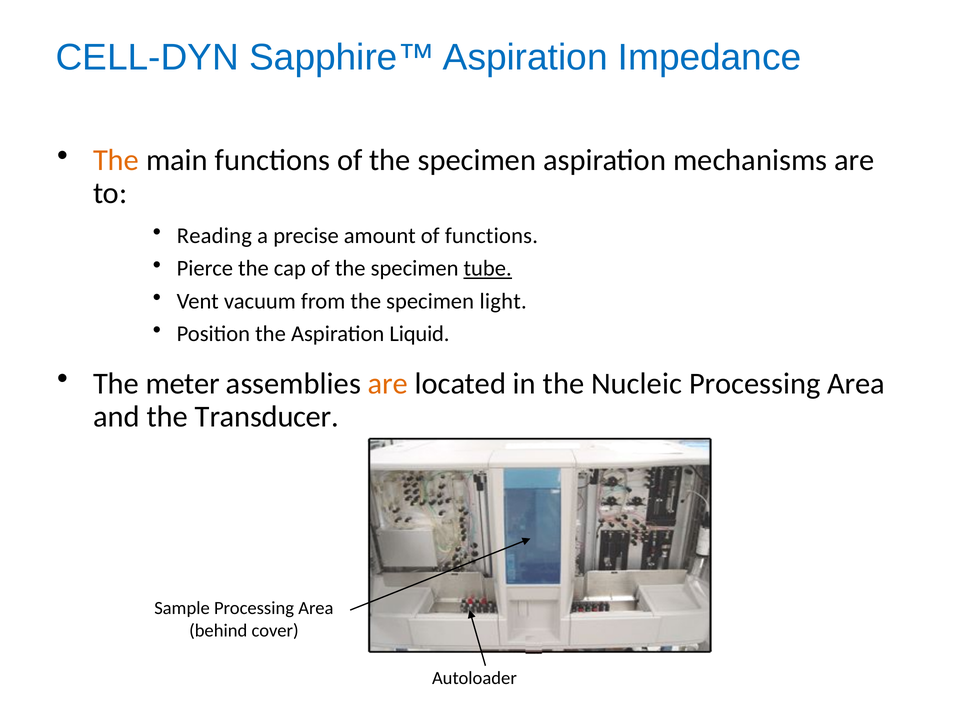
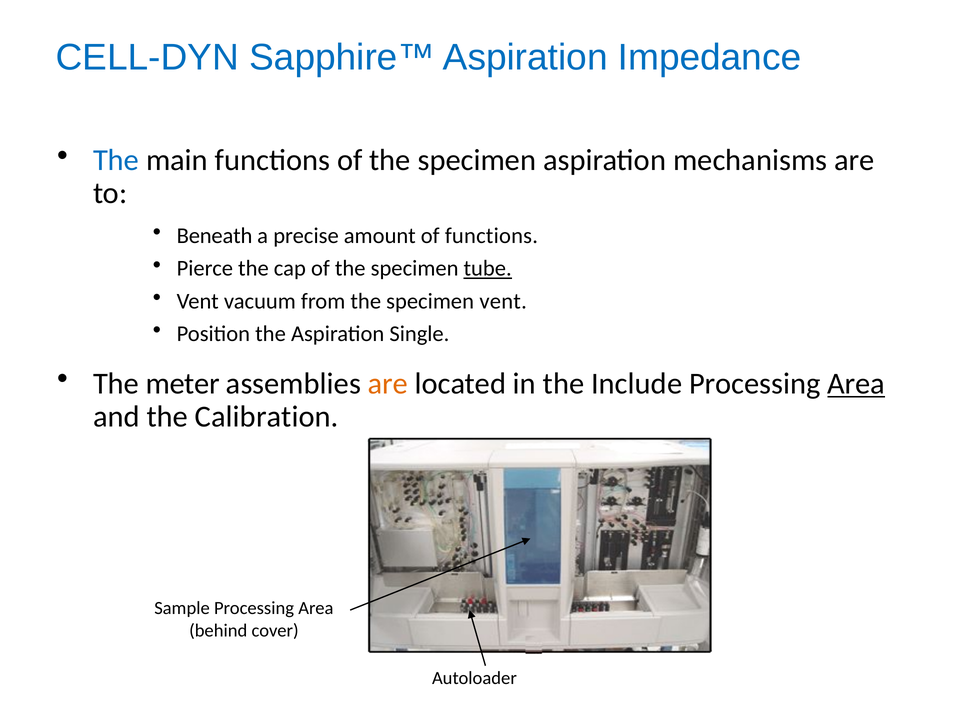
The at (116, 160) colour: orange -> blue
Reading: Reading -> Beneath
specimen light: light -> vent
Liquid: Liquid -> Single
Nucleic: Nucleic -> Include
Area at (856, 384) underline: none -> present
Transducer: Transducer -> Calibration
